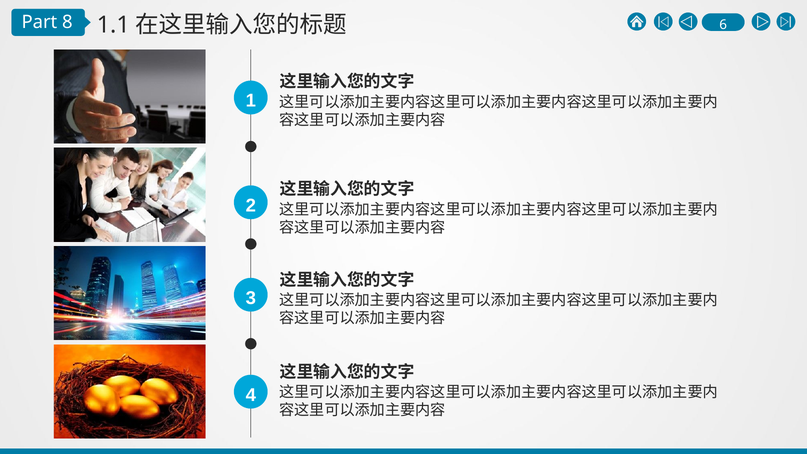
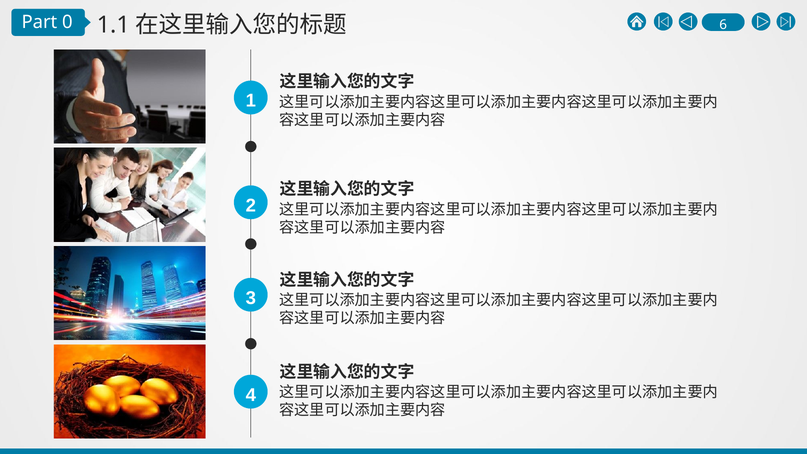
8: 8 -> 0
